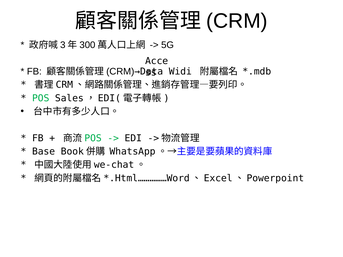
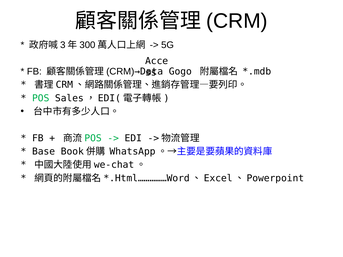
Widi: Widi -> Gogo
